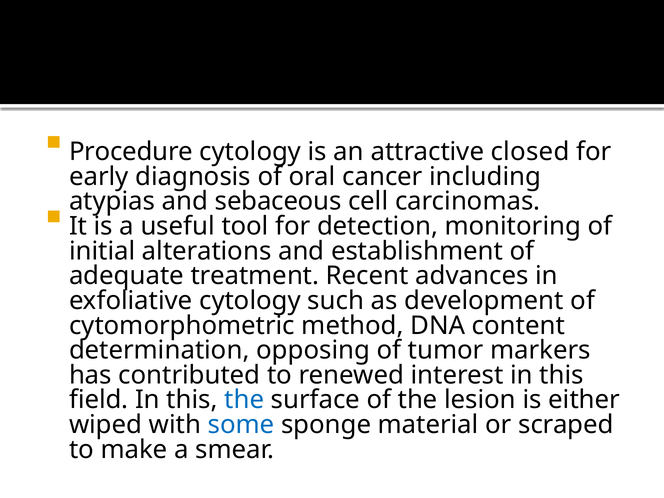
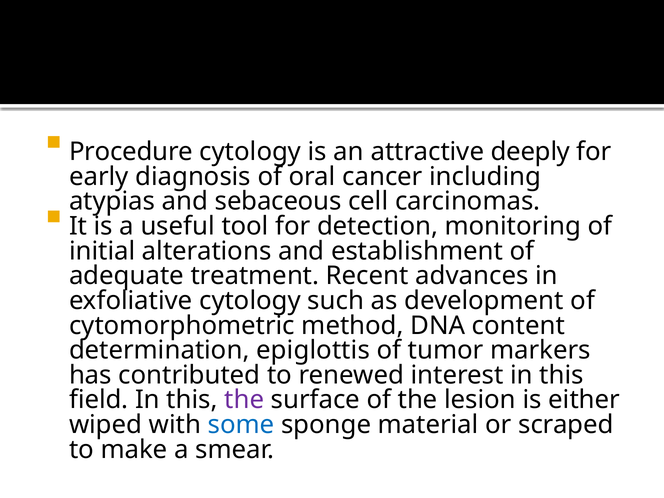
closed: closed -> deeply
opposing: opposing -> epiglottis
the at (244, 400) colour: blue -> purple
